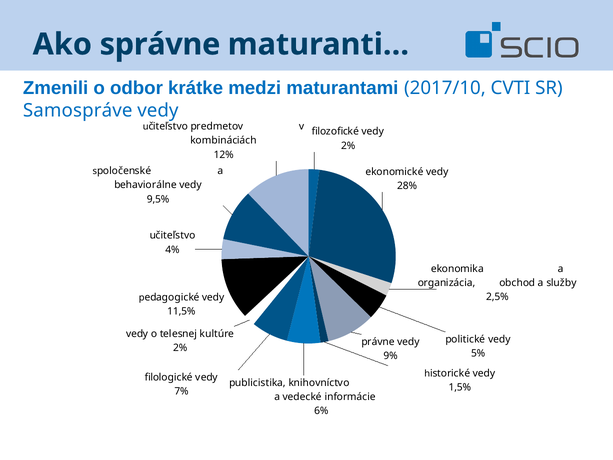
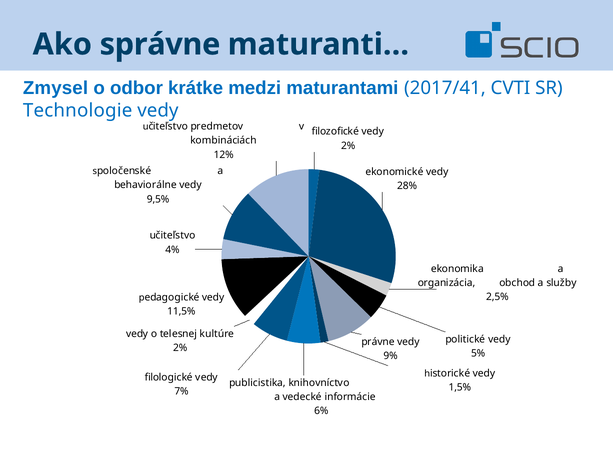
Zmenili: Zmenili -> Zmysel
2017/10: 2017/10 -> 2017/41
Samospráve: Samospráve -> Technologie
